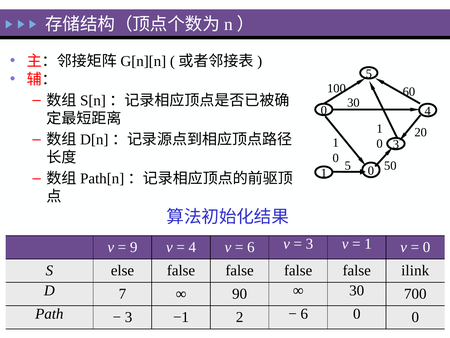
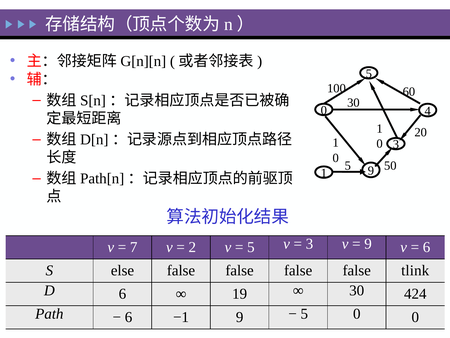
0 at (371, 171): 0 -> 9
9: 9 -> 7
4 at (192, 247): 4 -> 2
6 at (251, 247): 6 -> 5
1 at (368, 244): 1 -> 9
0 at (427, 247): 0 -> 6
ilink: ilink -> tlink
D 7: 7 -> 6
90: 90 -> 19
700: 700 -> 424
3 at (129, 317): 3 -> 6
−1 2: 2 -> 9
6 at (304, 314): 6 -> 5
